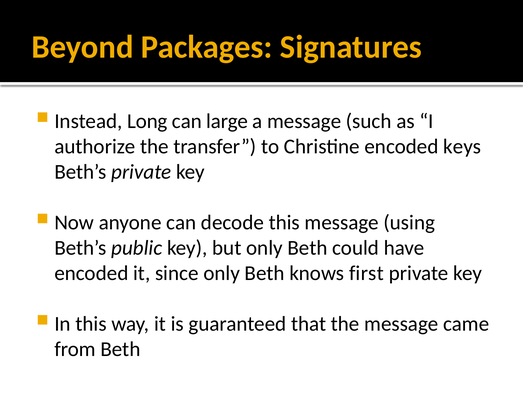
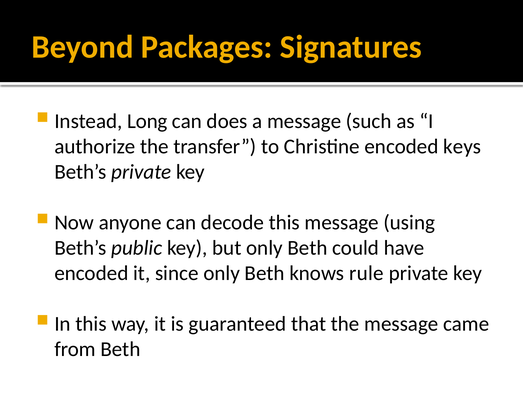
large: large -> does
first: first -> rule
